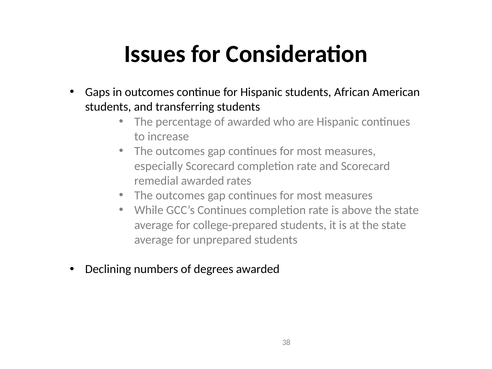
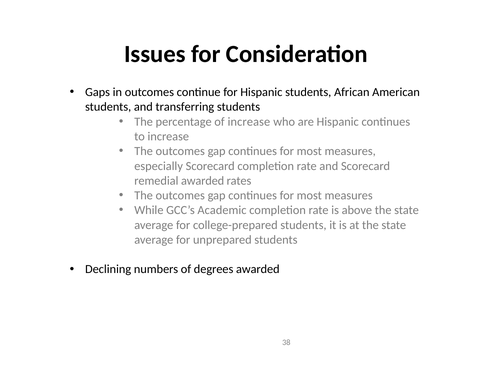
of awarded: awarded -> increase
GCC’s Continues: Continues -> Academic
